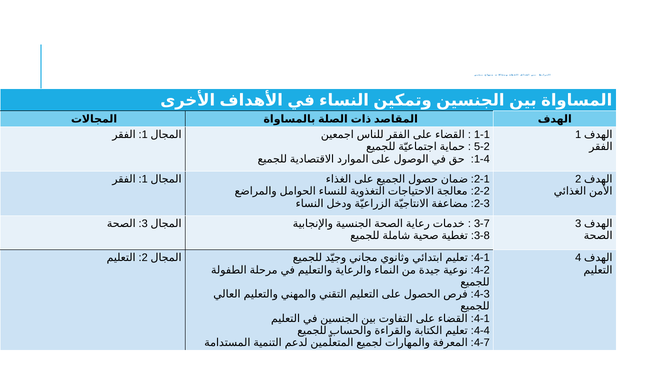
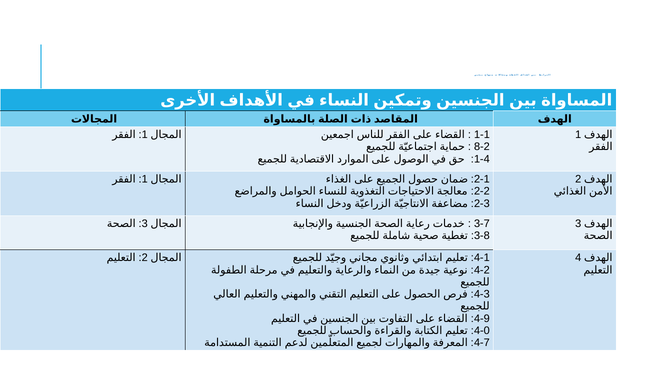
5-2: 5-2 -> 8-2
4-1 at (482, 319): 4-1 -> 4-9
4-4: 4-4 -> 4-0
